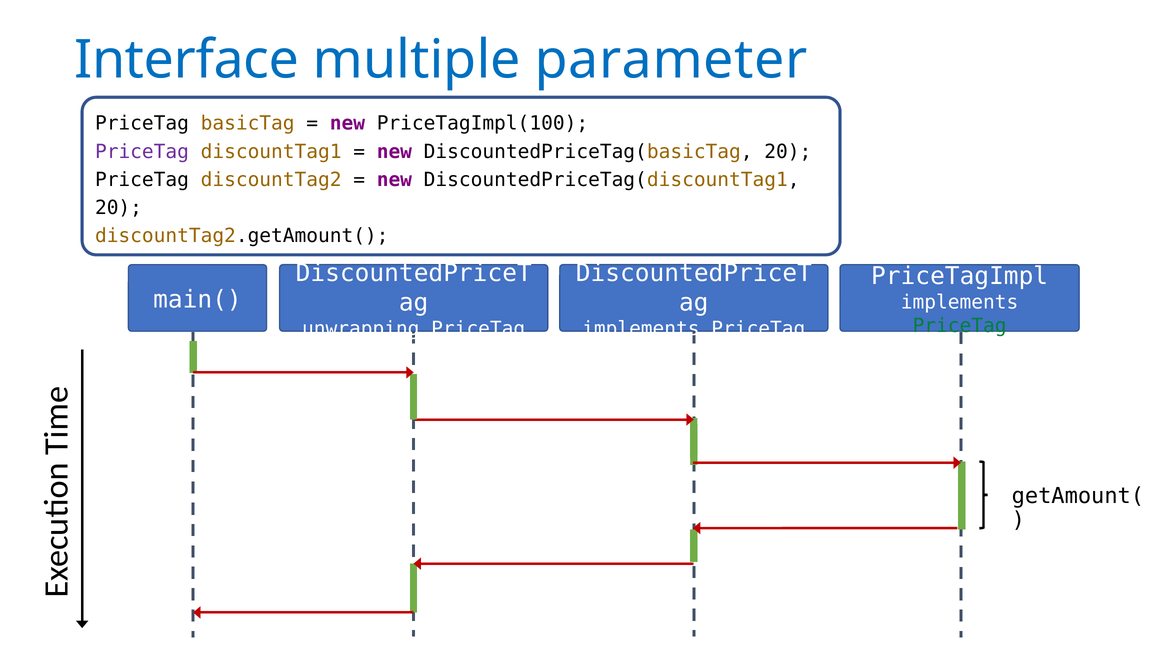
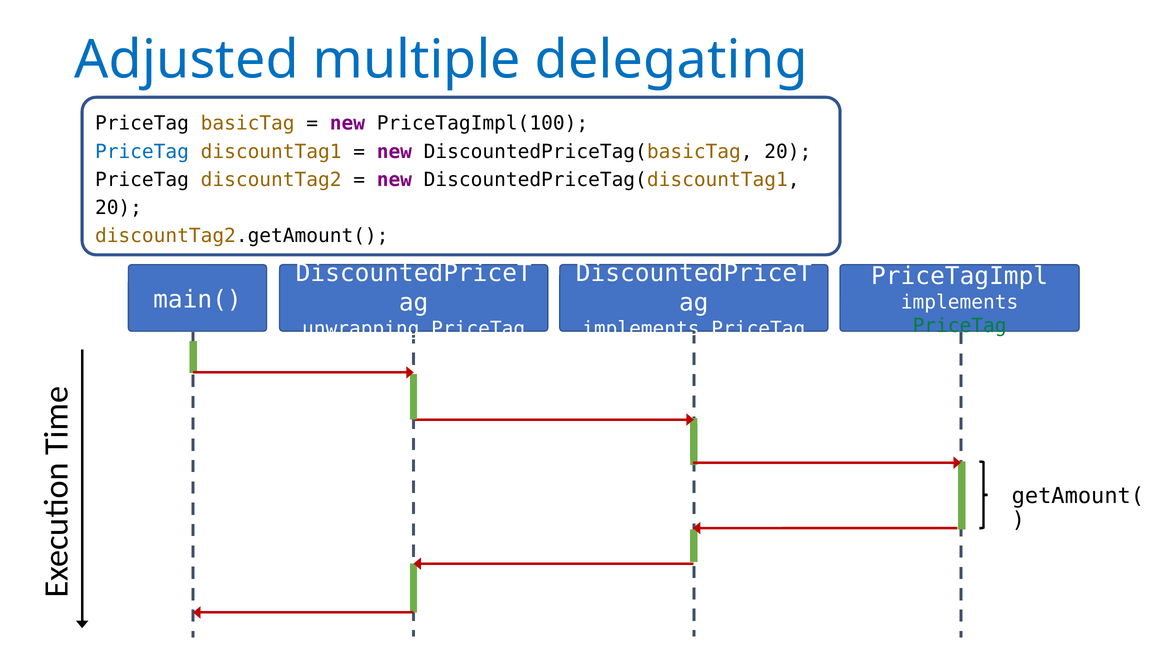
Interface: Interface -> Adjusted
parameter: parameter -> delegating
PriceTag at (142, 152) colour: purple -> blue
